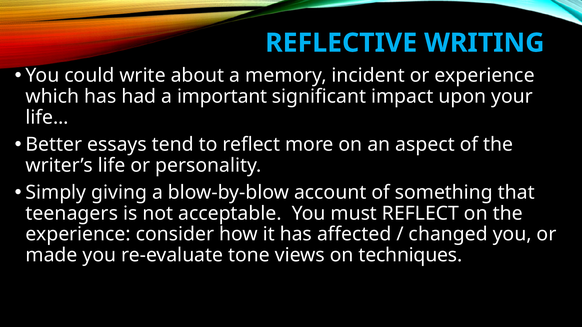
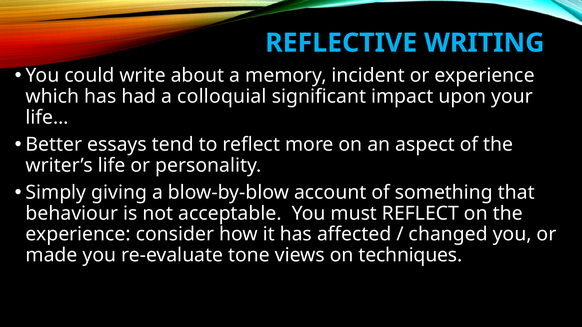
important: important -> colloquial
teenagers: teenagers -> behaviour
